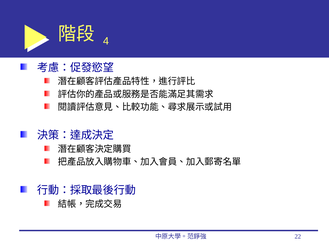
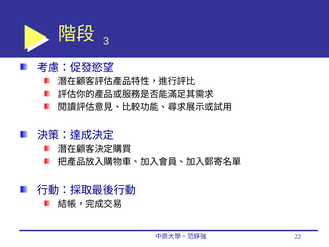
4: 4 -> 3
